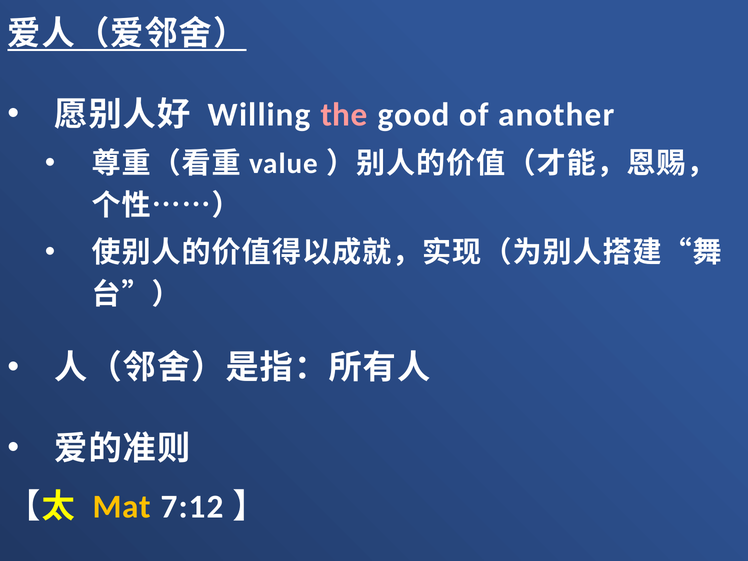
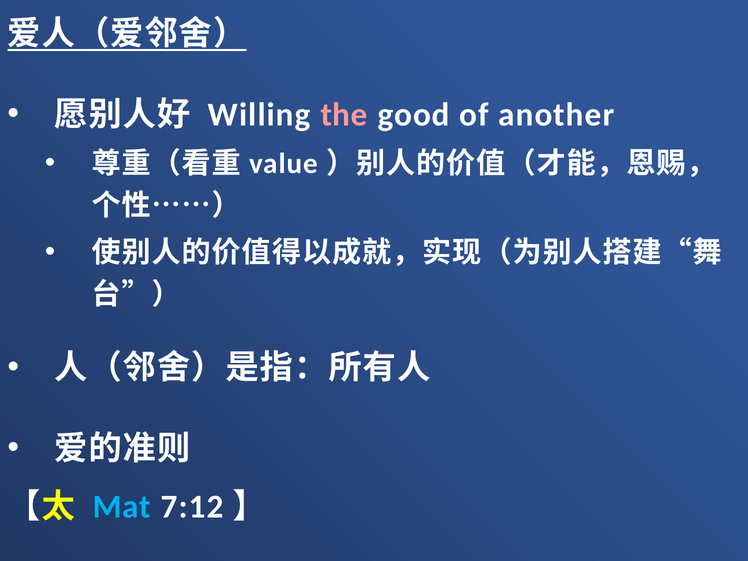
Mat colour: yellow -> light blue
